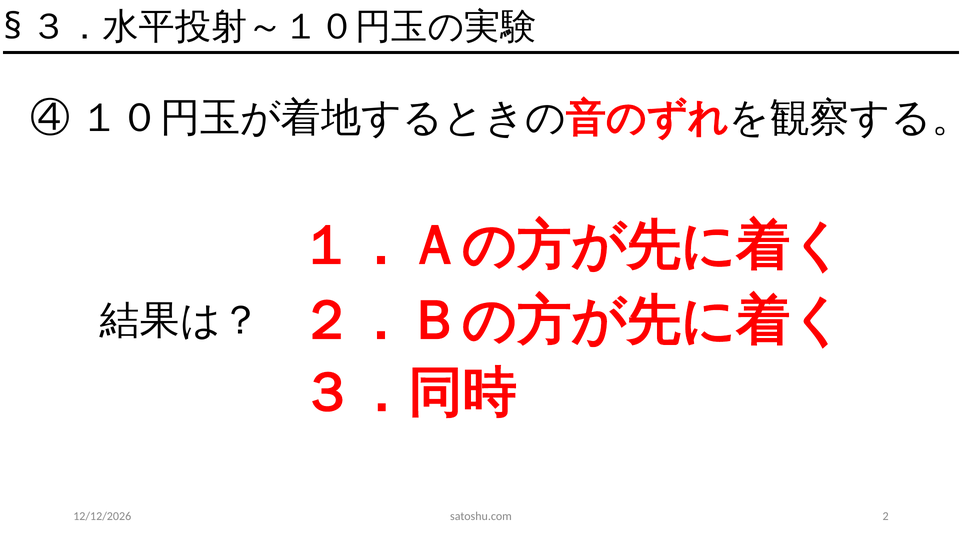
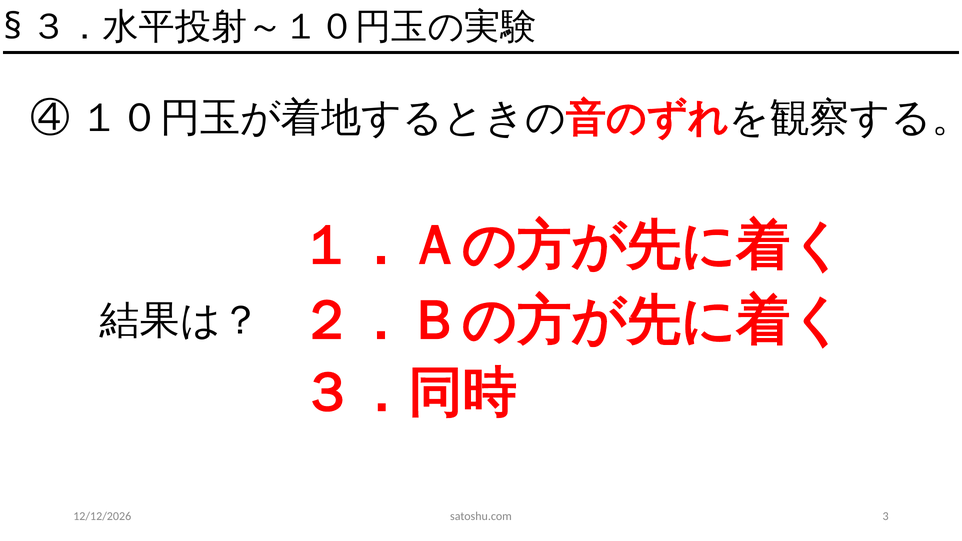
2: 2 -> 3
